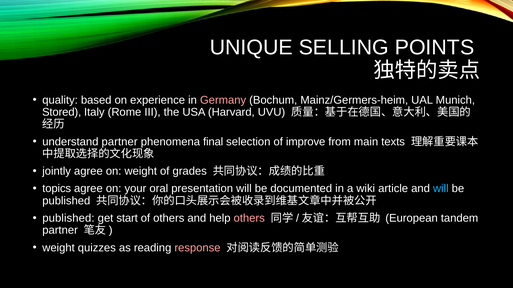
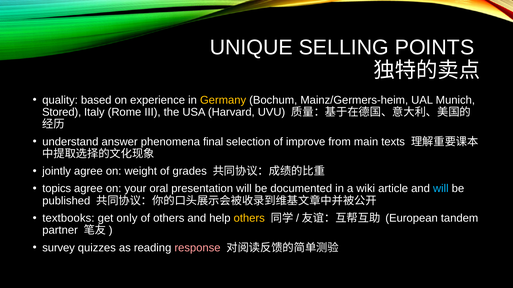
Germany colour: pink -> yellow
understand partner: partner -> answer
published at (68, 219): published -> textbooks
start: start -> only
others at (249, 219) colour: pink -> yellow
weight at (59, 248): weight -> survey
